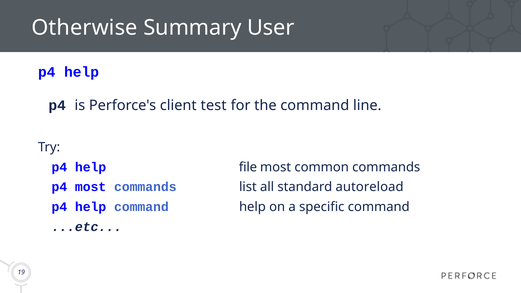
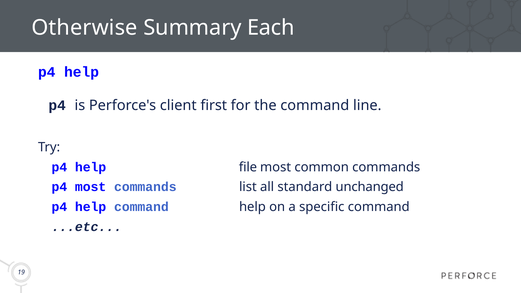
User: User -> Each
test: test -> first
autoreload: autoreload -> unchanged
